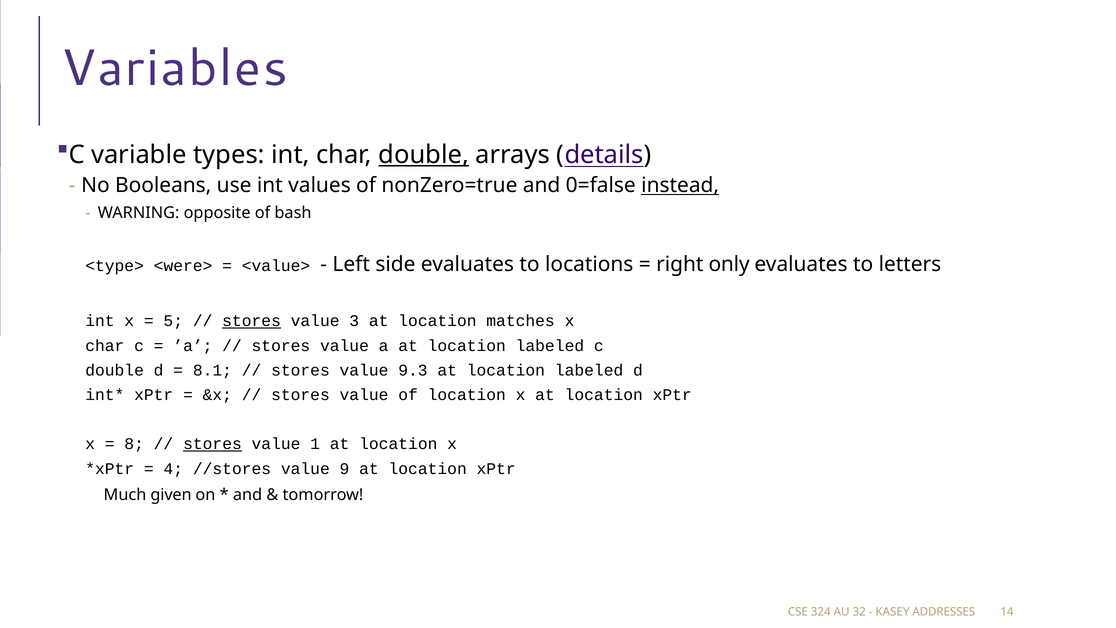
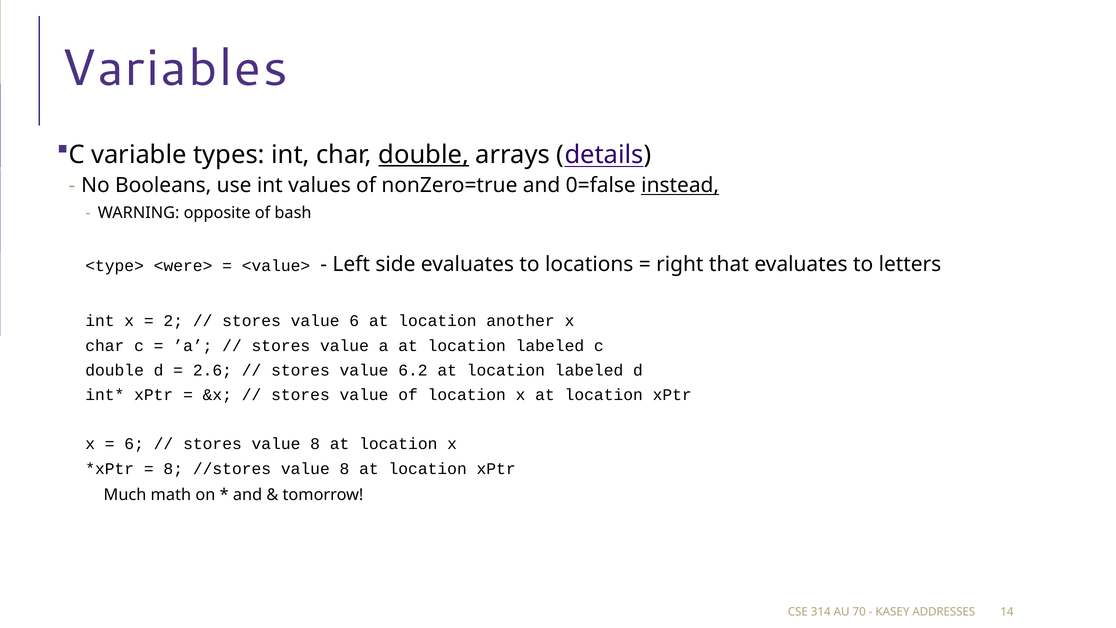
only: only -> that
5: 5 -> 2
stores at (252, 321) underline: present -> none
value 3: 3 -> 6
matches: matches -> another
8.1: 8.1 -> 2.6
9.3: 9.3 -> 6.2
8 at (134, 444): 8 -> 6
stores at (212, 444) underline: present -> none
1 at (315, 444): 1 -> 8
4 at (173, 469): 4 -> 8
//stores value 9: 9 -> 8
given: given -> math
324: 324 -> 314
32: 32 -> 70
